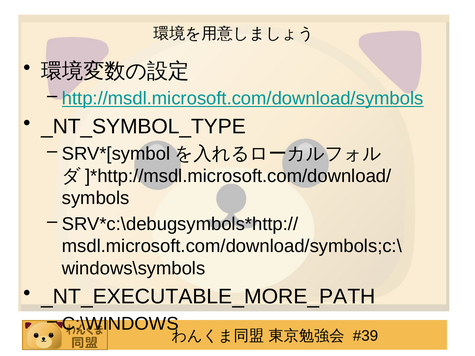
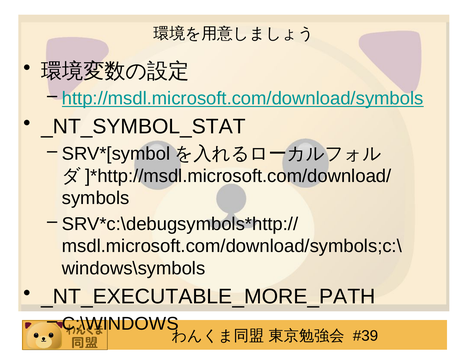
_NT_SYMBOL_TYPE: _NT_SYMBOL_TYPE -> _NT_SYMBOL_STAT
